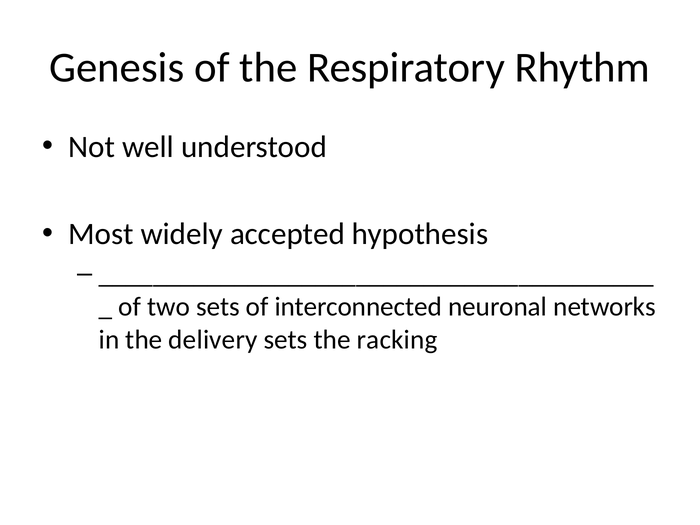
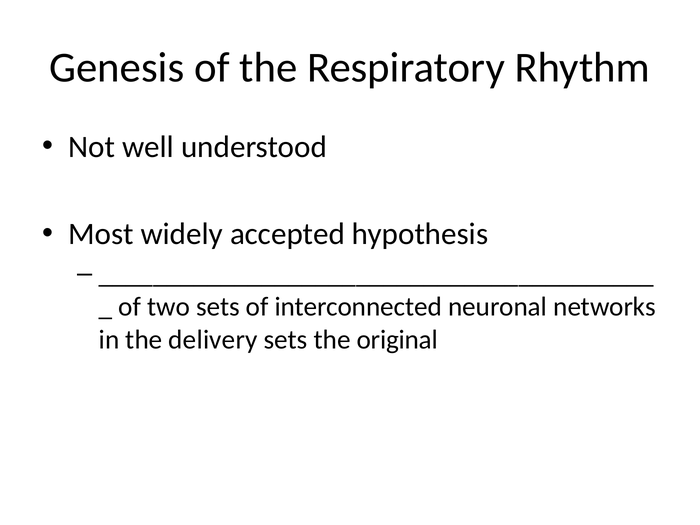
racking: racking -> original
